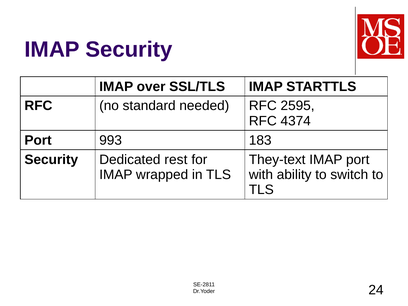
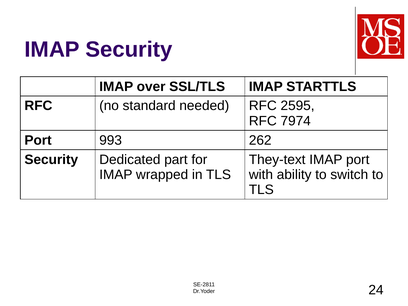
4374: 4374 -> 7974
183: 183 -> 262
rest: rest -> part
